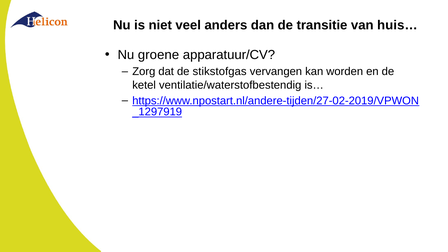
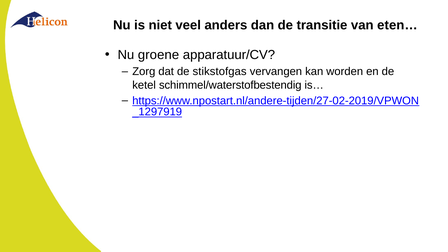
huis…: huis… -> eten…
ventilatie/waterstofbestendig: ventilatie/waterstofbestendig -> schimmel/waterstofbestendig
